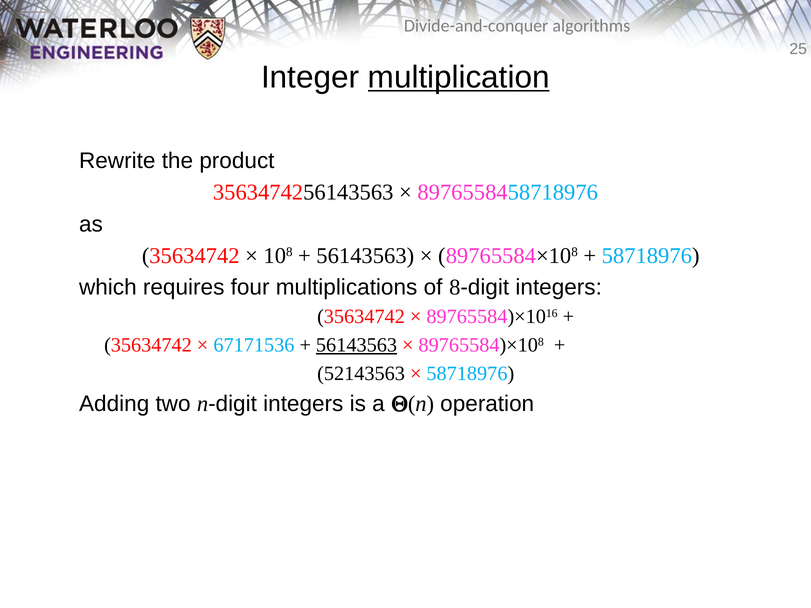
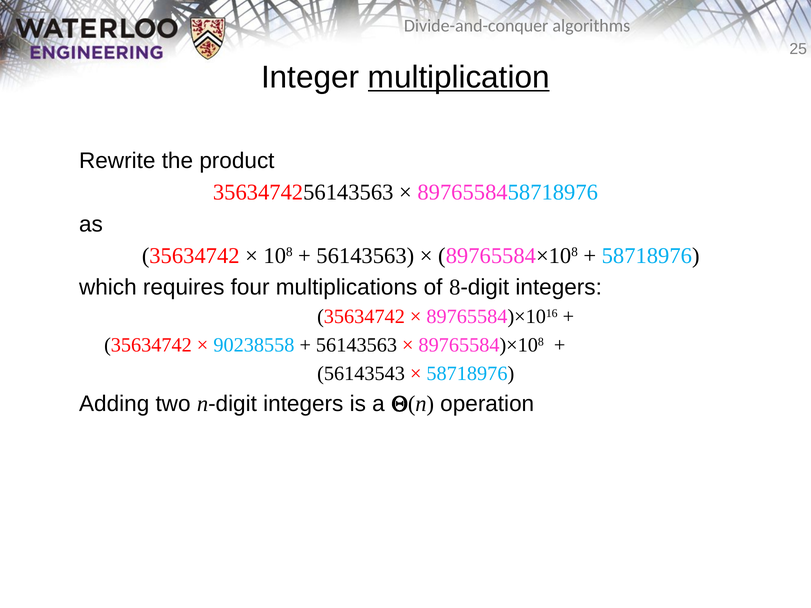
67171536: 67171536 -> 90238558
56143563 at (357, 345) underline: present -> none
52143563: 52143563 -> 56143543
